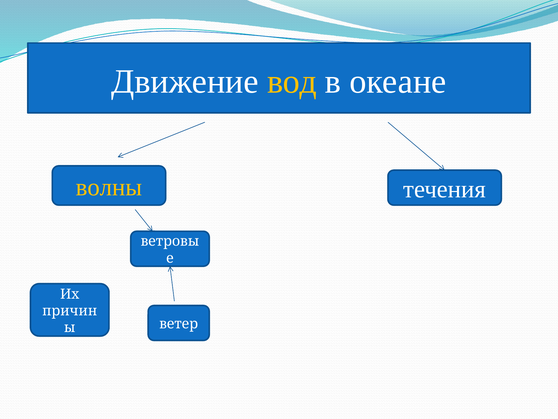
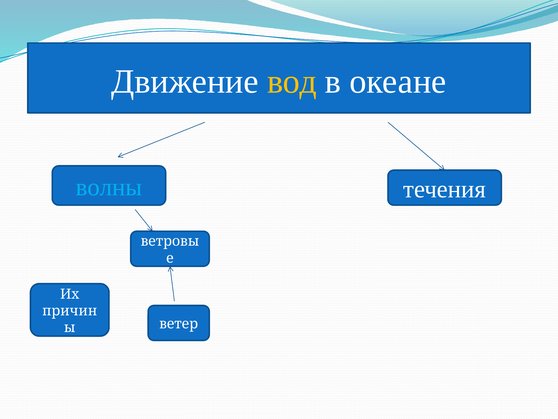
волны colour: yellow -> light blue
